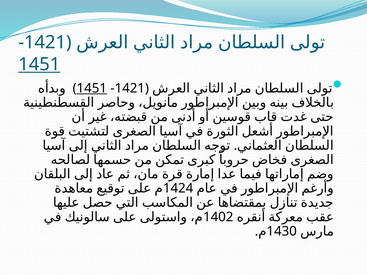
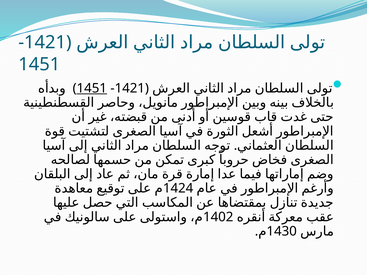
1451 at (39, 64) underline: present -> none
